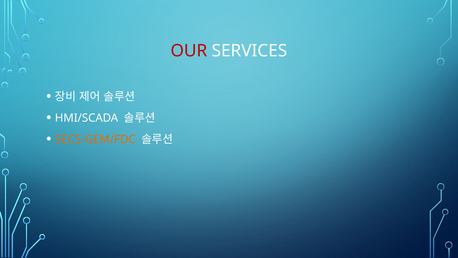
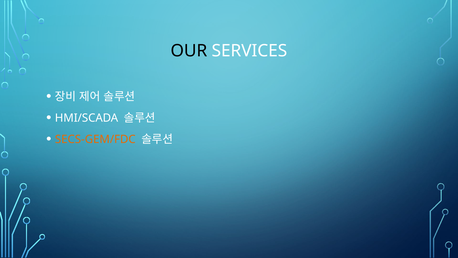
OUR colour: red -> black
